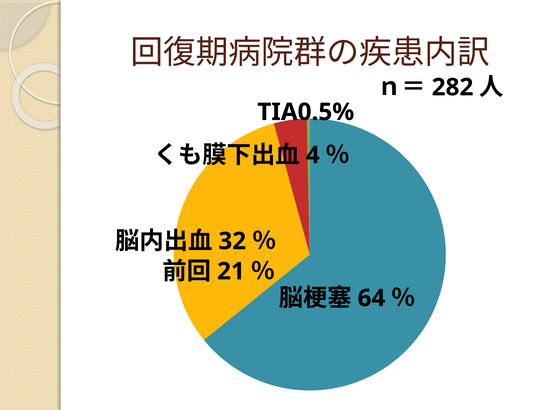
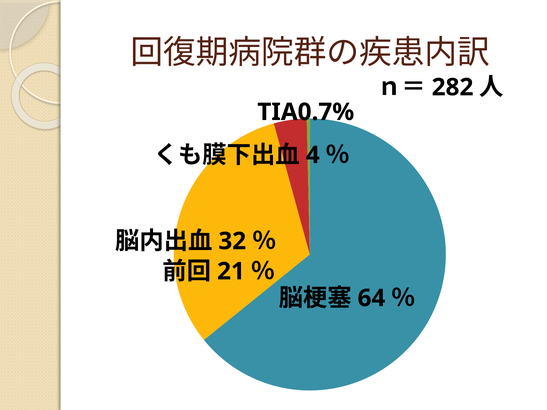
TIA0.5%: TIA0.5% -> TIA0.7%
